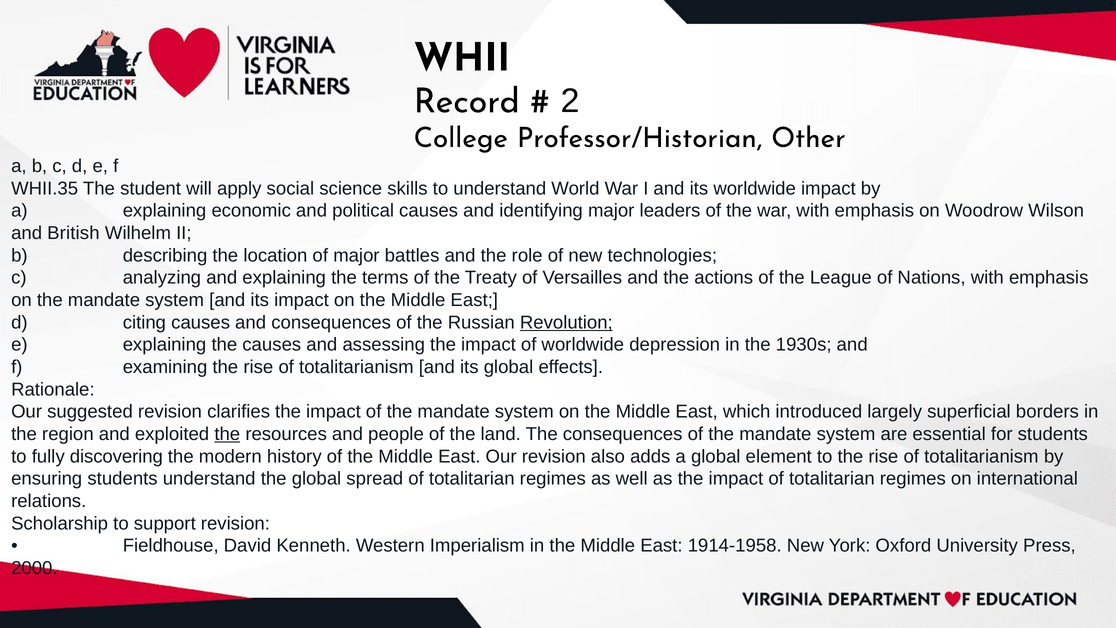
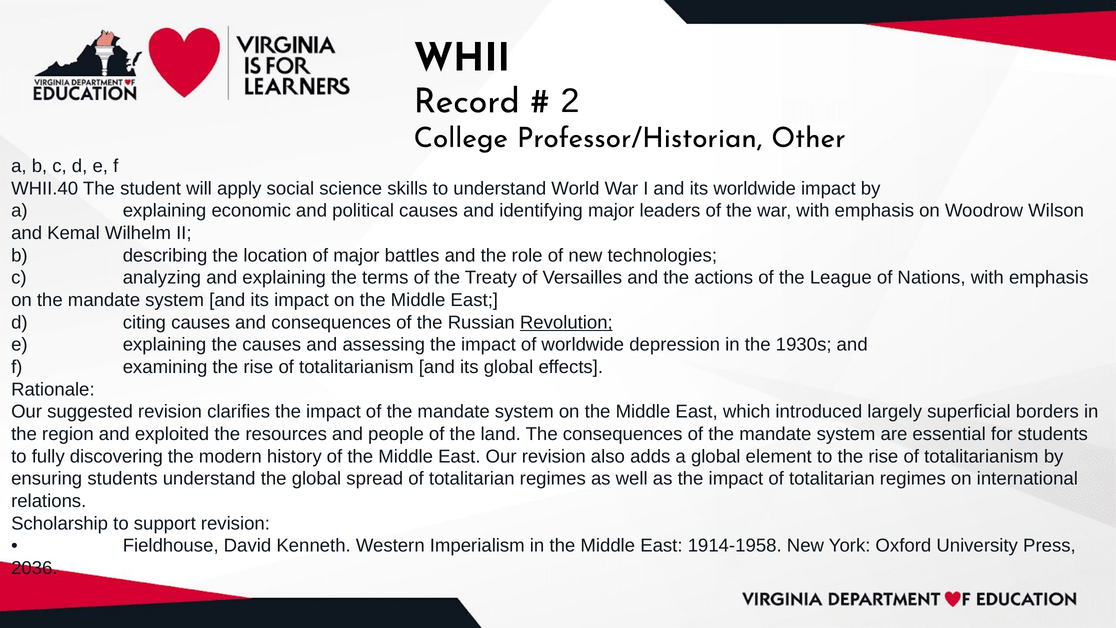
WHII.35: WHII.35 -> WHII.40
British: British -> Kemal
the at (227, 434) underline: present -> none
2000: 2000 -> 2036
